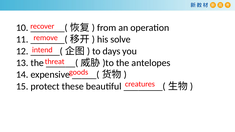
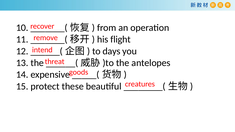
solve: solve -> flight
